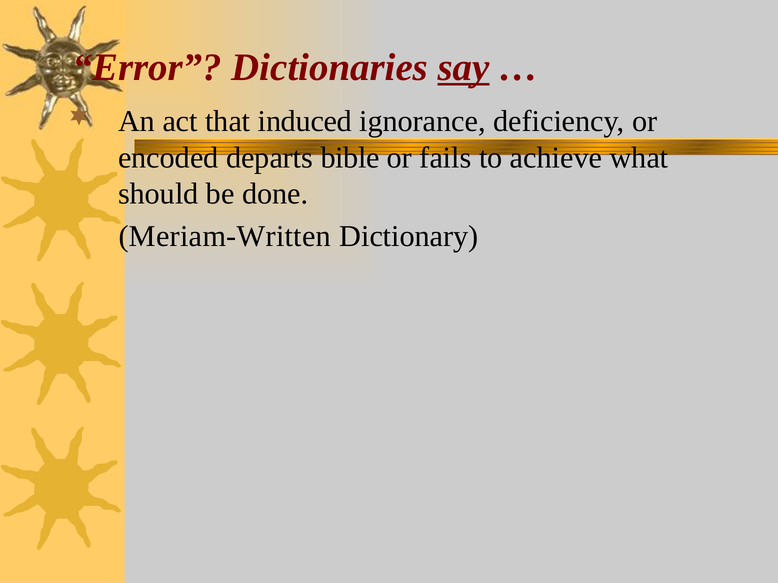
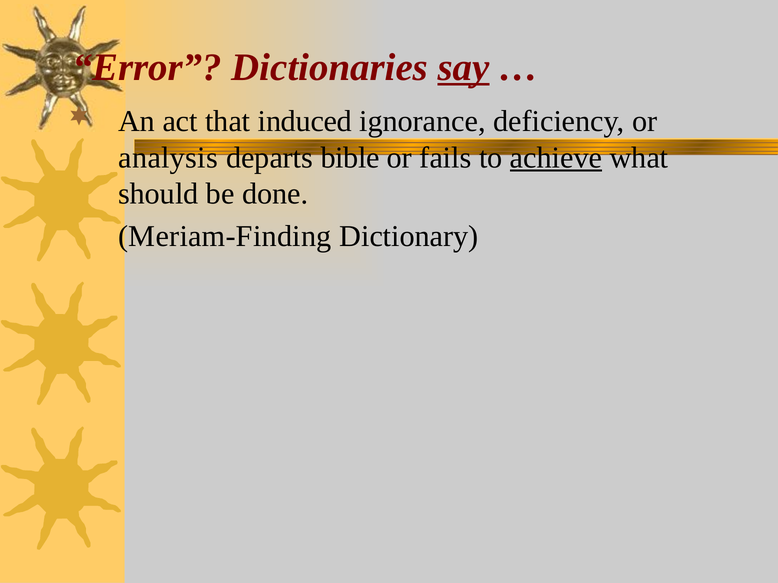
encoded: encoded -> analysis
achieve underline: none -> present
Meriam-Written: Meriam-Written -> Meriam-Finding
